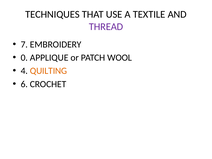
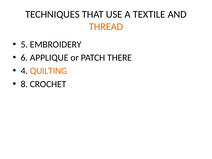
THREAD colour: purple -> orange
7: 7 -> 5
0: 0 -> 6
WOOL: WOOL -> THERE
6: 6 -> 8
